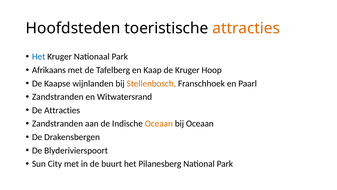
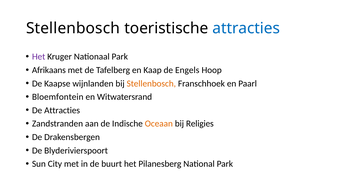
Hoofdsteden at (73, 28): Hoofdsteden -> Stellenbosch
attracties at (246, 28) colour: orange -> blue
Het at (39, 57) colour: blue -> purple
de Kruger: Kruger -> Engels
Zandstranden at (58, 97): Zandstranden -> Bloemfontein
bij Oceaan: Oceaan -> Religies
